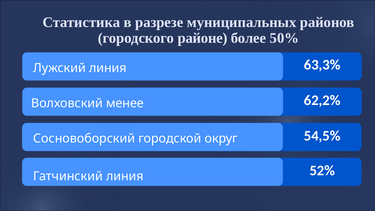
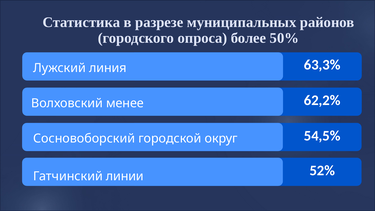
районе: районе -> опроса
Гатчинский линия: линия -> линии
